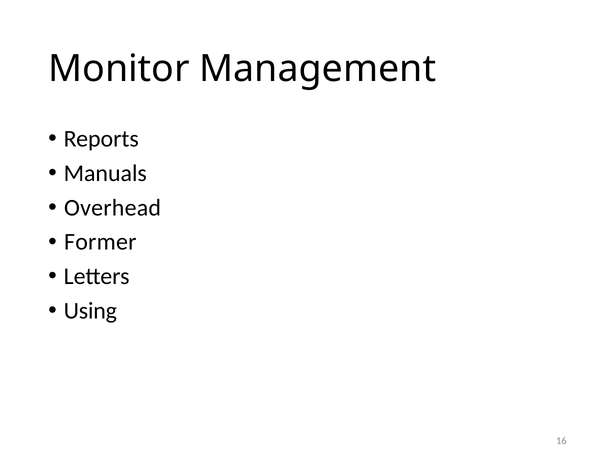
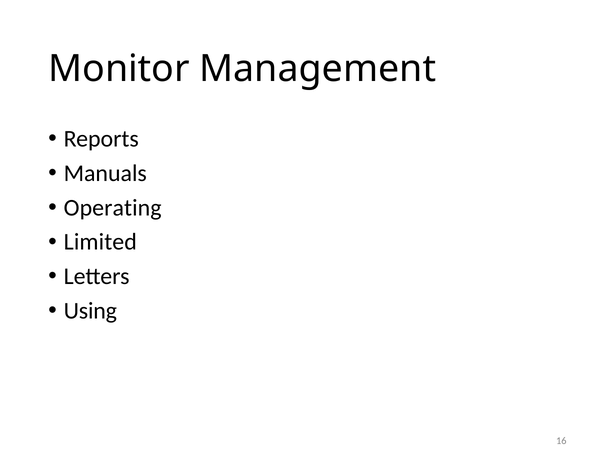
Overhead: Overhead -> Operating
Former: Former -> Limited
